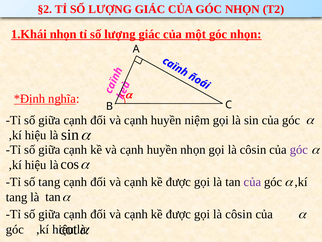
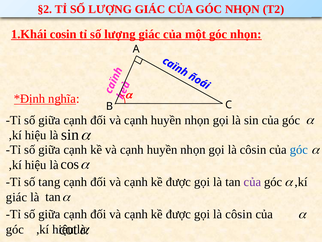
1.Khái nhọn: nhọn -> cosin
niệm at (197, 120): niệm -> nhọn
góc at (299, 150) colour: purple -> blue
tang at (17, 197): tang -> giác
